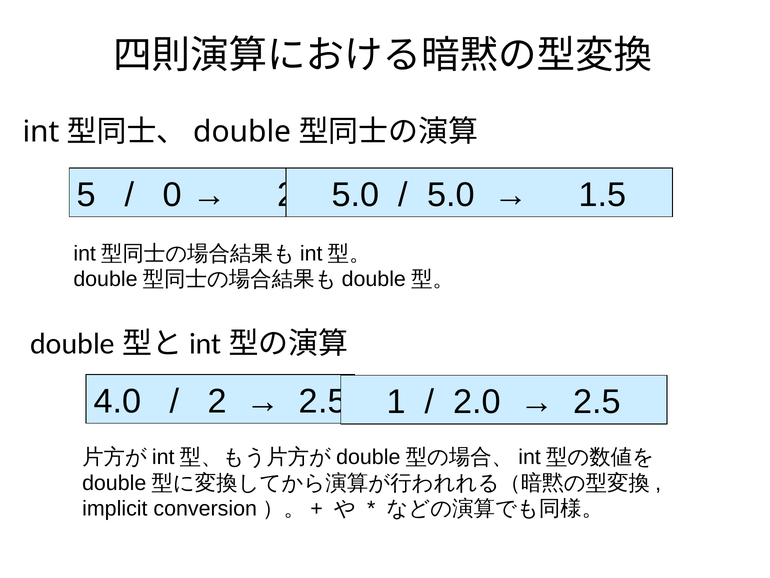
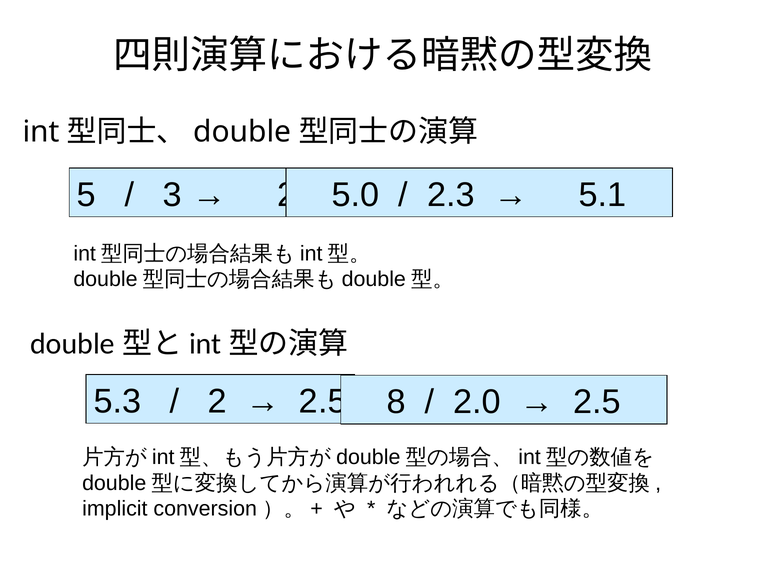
0: 0 -> 3
5.0 at (451, 195): 5.0 -> 2.3
1.5: 1.5 -> 5.1
4.0: 4.0 -> 5.3
1: 1 -> 8
